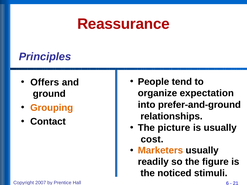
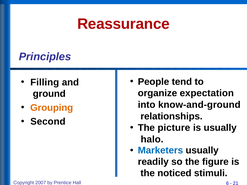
Offers: Offers -> Filling
prefer-and-ground: prefer-and-ground -> know-and-ground
Contact: Contact -> Second
cost: cost -> halo
Marketers colour: orange -> blue
